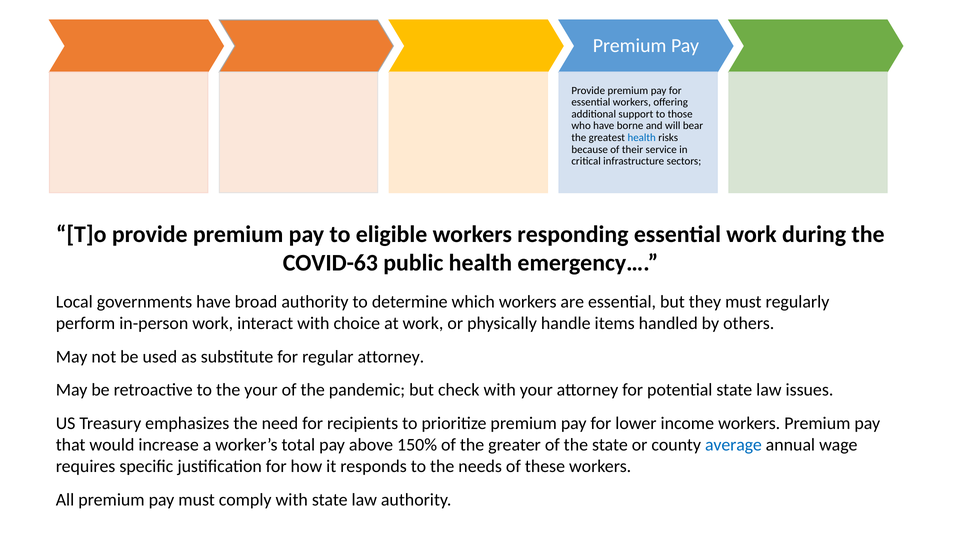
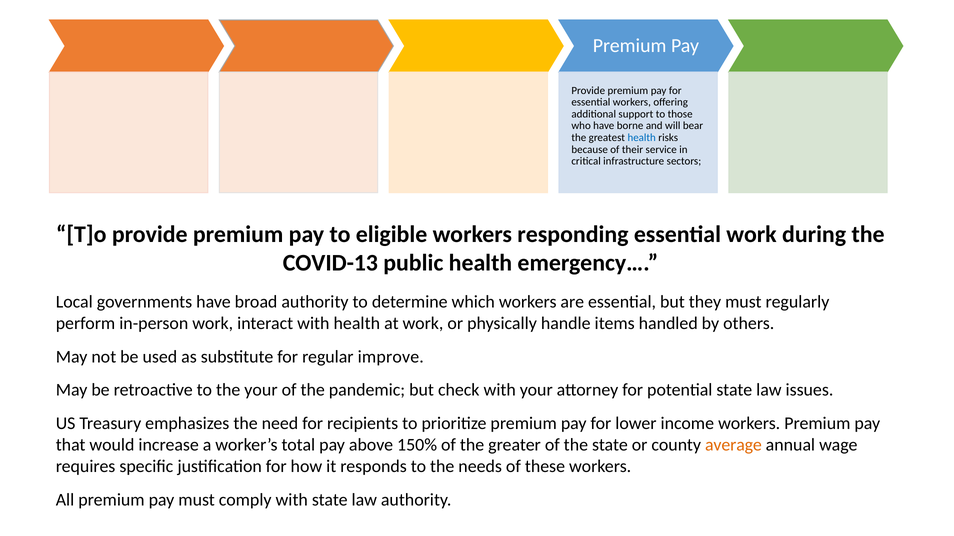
COVID-63: COVID-63 -> COVID-13
with choice: choice -> health
regular attorney: attorney -> improve
average colour: blue -> orange
